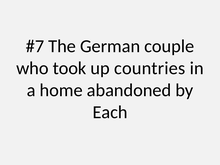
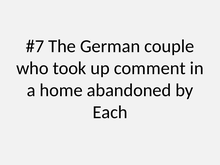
countries: countries -> comment
